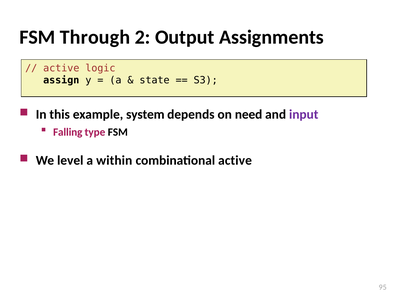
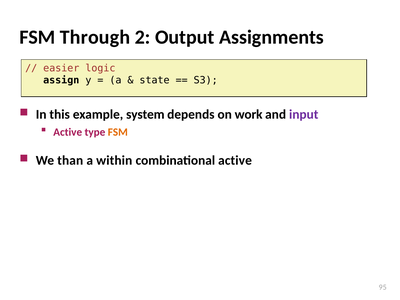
active at (61, 68): active -> easier
need: need -> work
Falling at (68, 132): Falling -> Active
FSM at (118, 132) colour: black -> orange
level: level -> than
